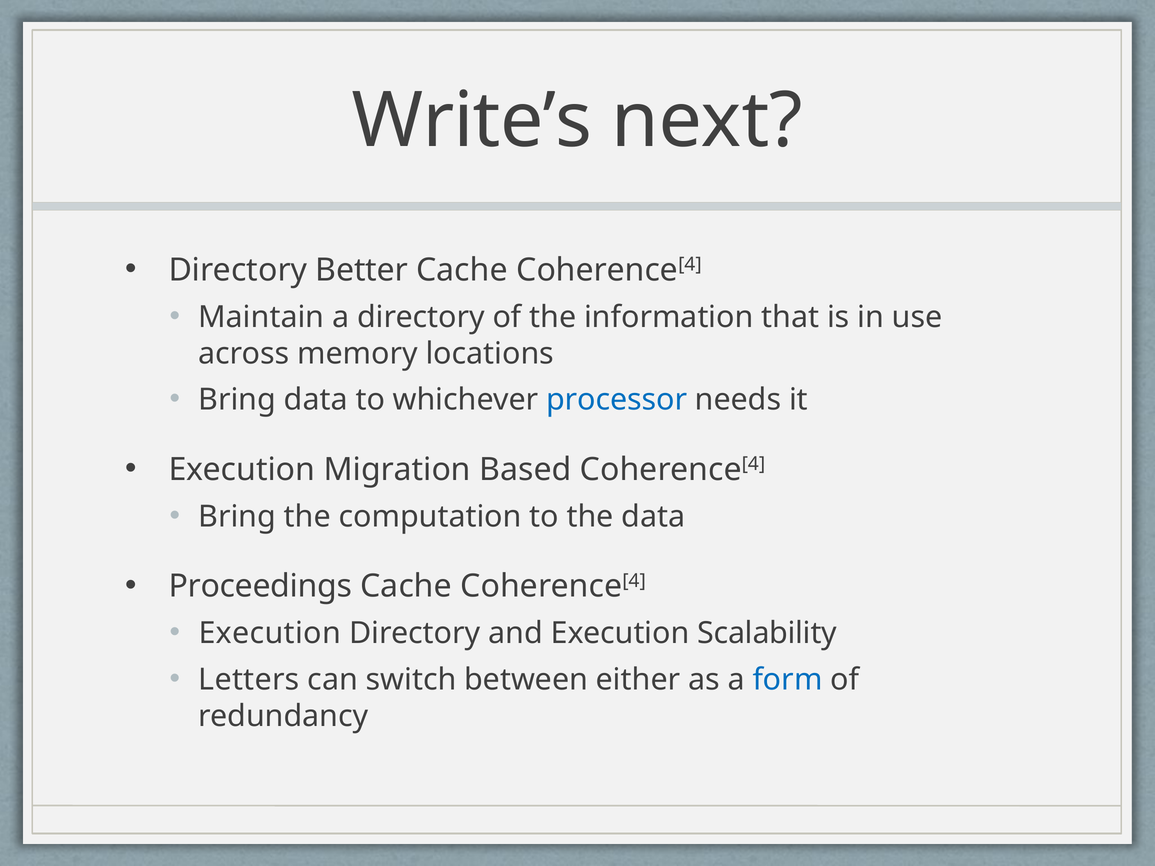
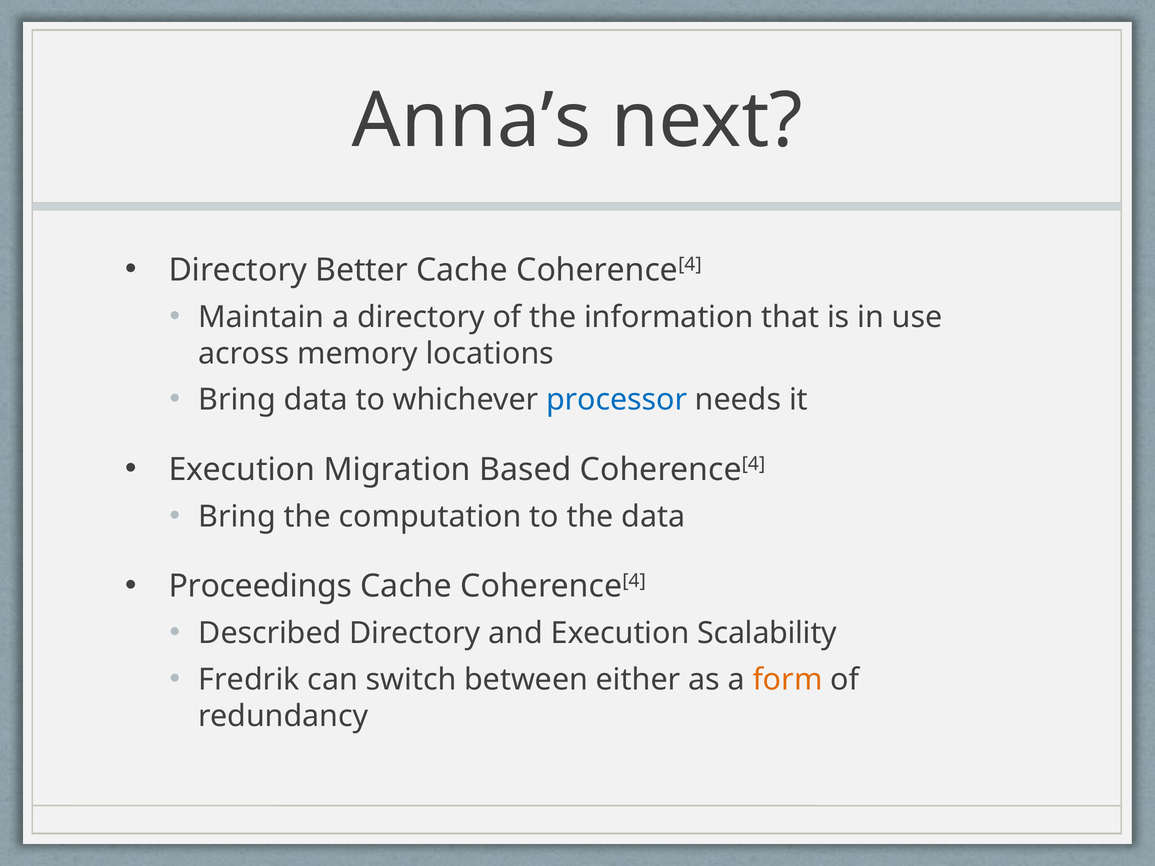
Write’s: Write’s -> Anna’s
Execution at (270, 634): Execution -> Described
Letters: Letters -> Fredrik
form colour: blue -> orange
